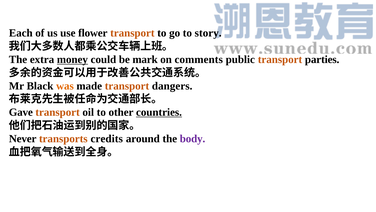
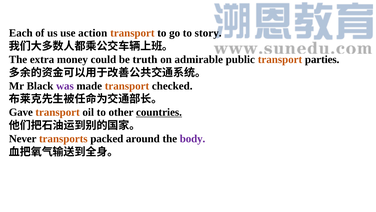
flower: flower -> action
money underline: present -> none
mark: mark -> truth
comments: comments -> admirable
was colour: orange -> purple
dangers: dangers -> checked
credits: credits -> packed
